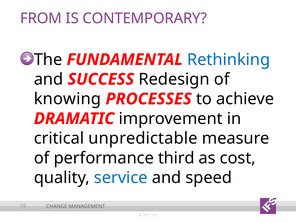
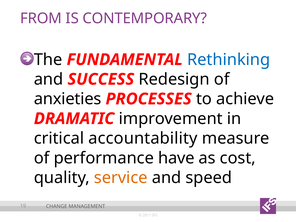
knowing: knowing -> anxieties
unpredictable: unpredictable -> accountability
third: third -> have
service colour: blue -> orange
